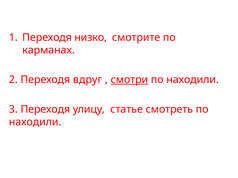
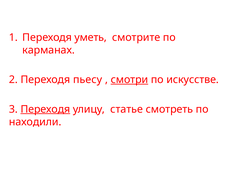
низко: низко -> уметь
вдруг: вдруг -> пьесу
находили at (193, 80): находили -> искусстве
Переходя at (45, 110) underline: none -> present
